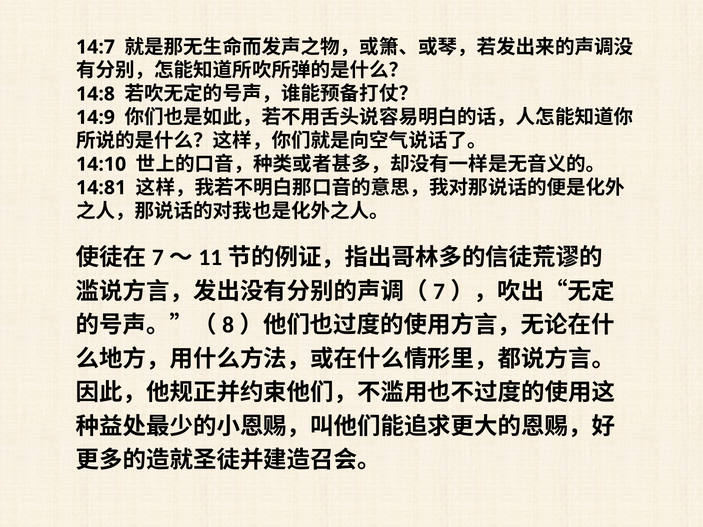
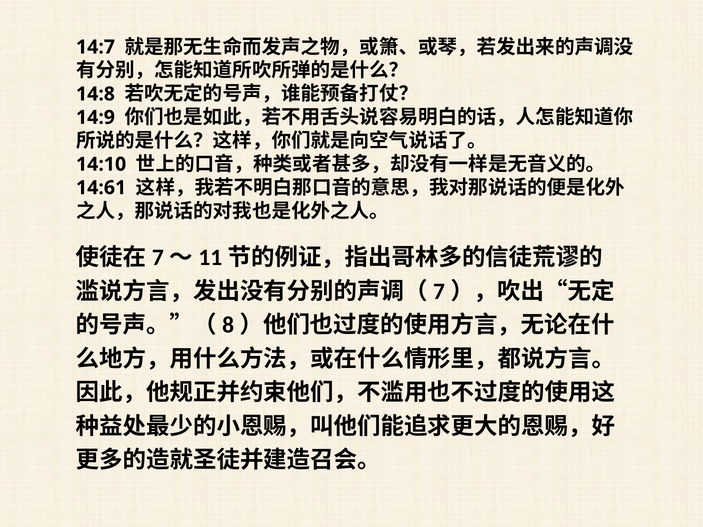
14:81: 14:81 -> 14:61
